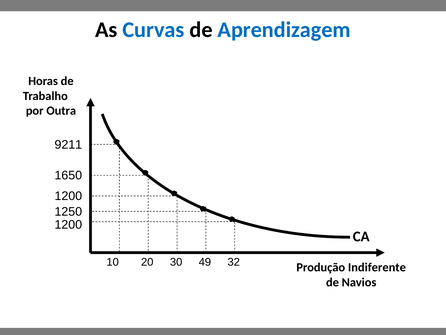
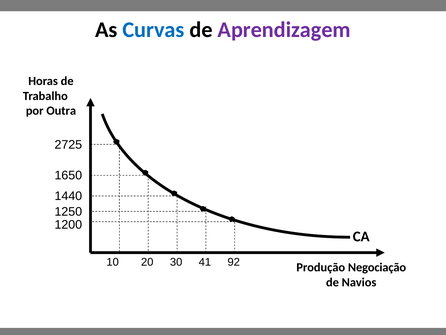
Aprendizagem colour: blue -> purple
9211: 9211 -> 2725
1200 at (68, 196): 1200 -> 1440
49: 49 -> 41
32: 32 -> 92
Indiferente: Indiferente -> Negociação
